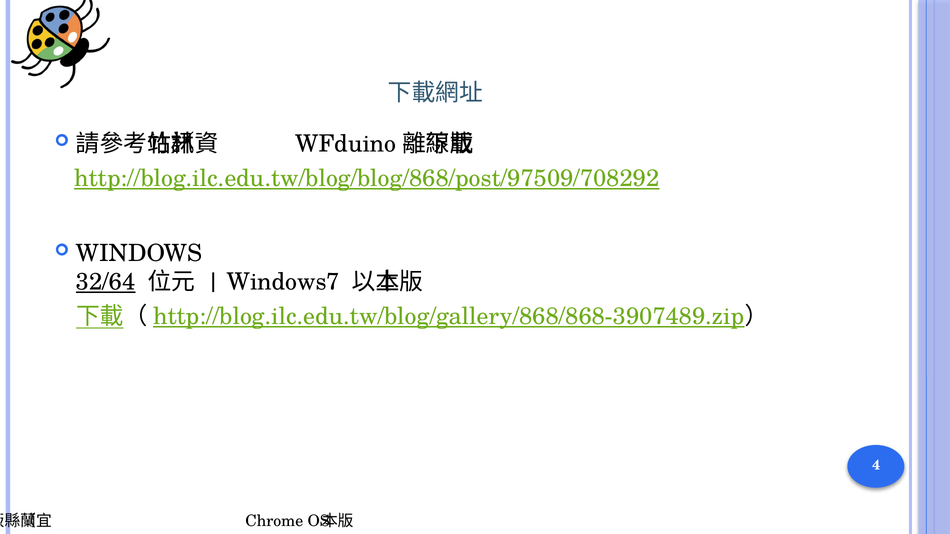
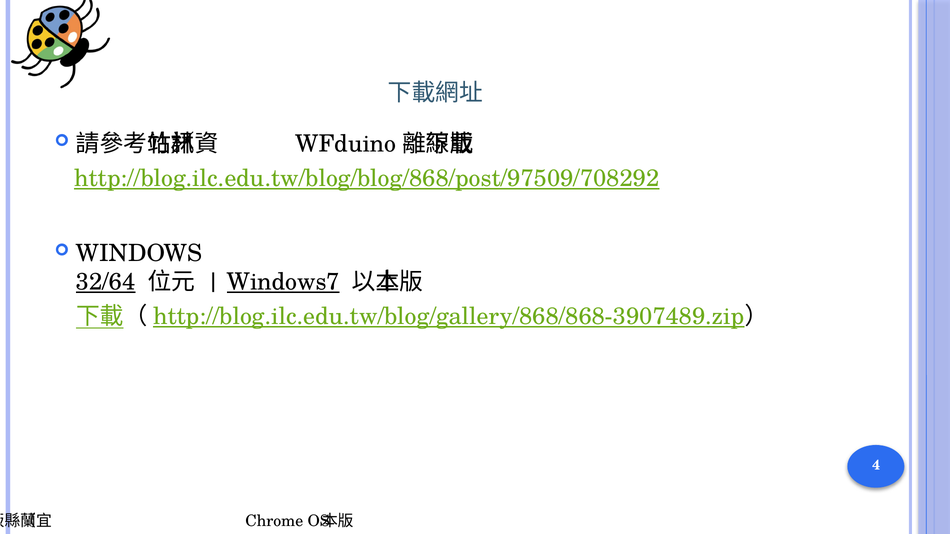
Windows7 underline: none -> present
